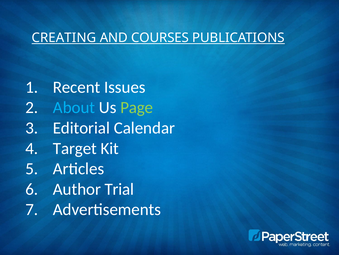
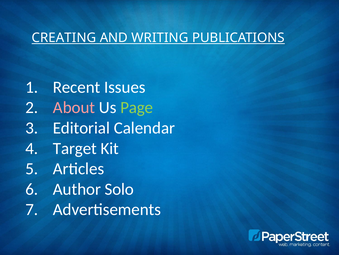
COURSES: COURSES -> WRITING
About colour: light blue -> pink
Trial: Trial -> Solo
